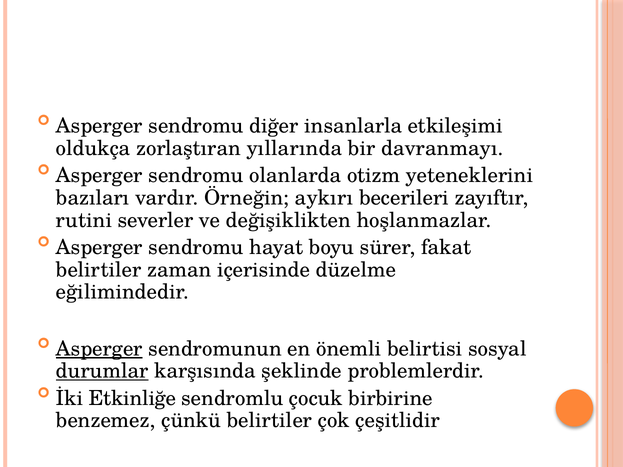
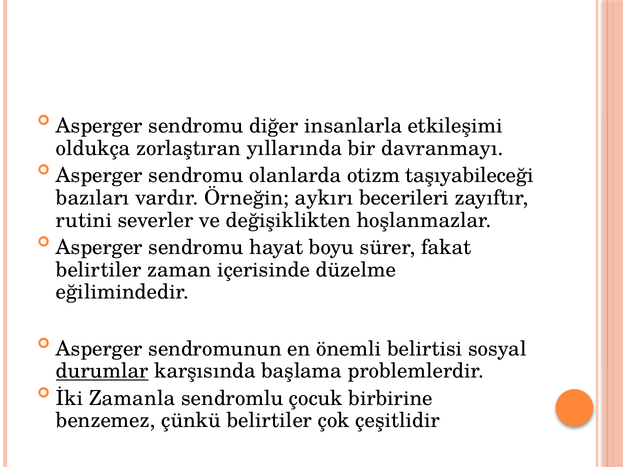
yeteneklerini: yeteneklerini -> taşıyabileceği
Asperger at (99, 349) underline: present -> none
şeklinde: şeklinde -> başlama
Etkinliğe: Etkinliğe -> Zamanla
